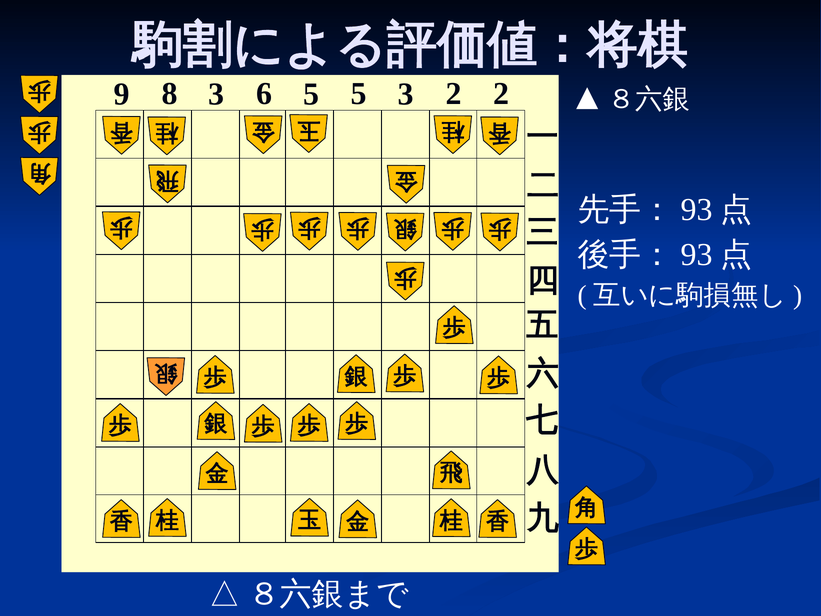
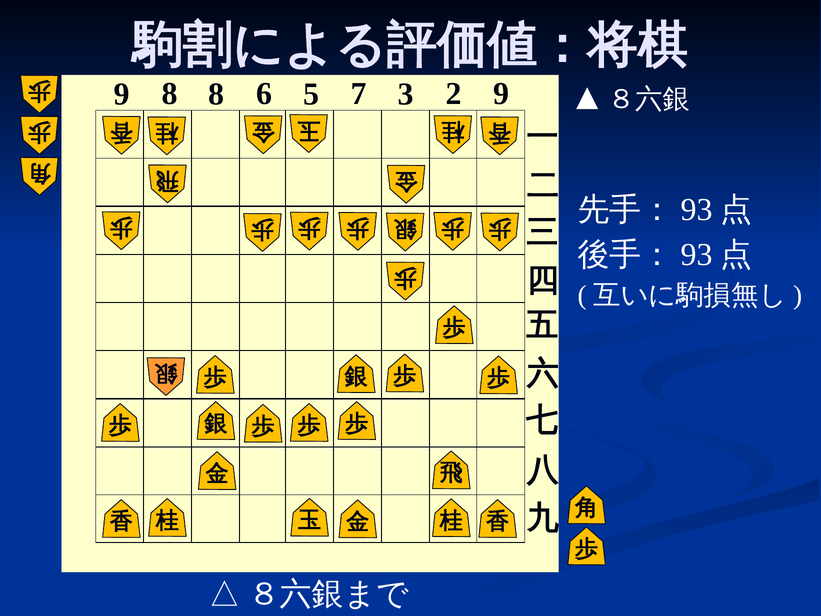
8 3: 3 -> 8
5 5: 5 -> 7
2 2: 2 -> 9
